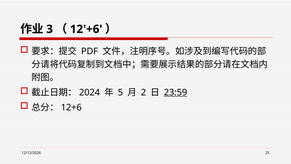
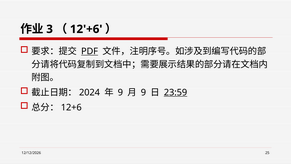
PDF underline: none -> present
5 at (120, 92): 5 -> 9
2 at (143, 92): 2 -> 9
